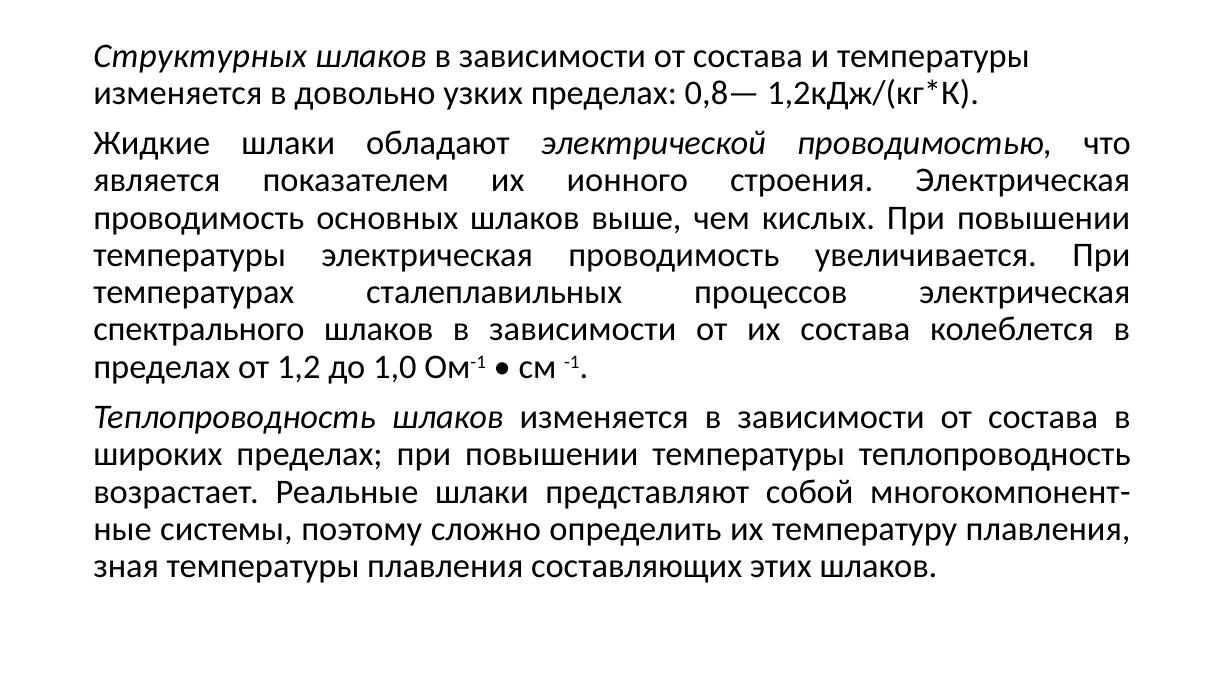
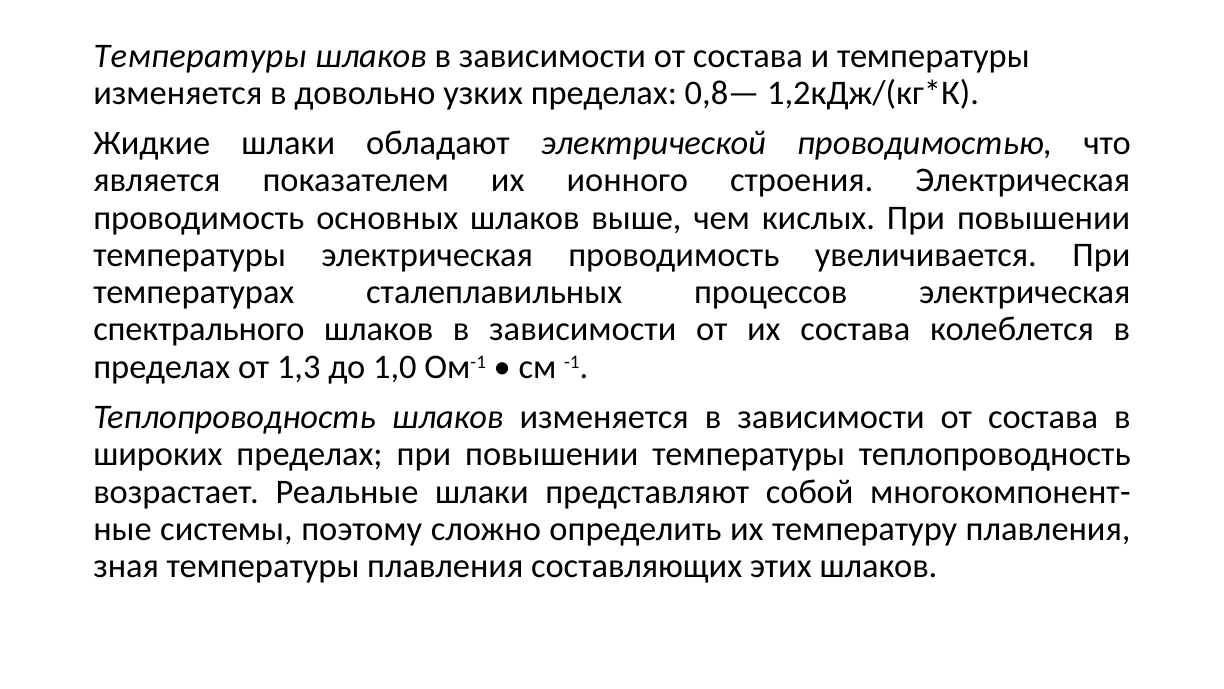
Структурных at (200, 56): Структурных -> Температуры
1,2: 1,2 -> 1,3
